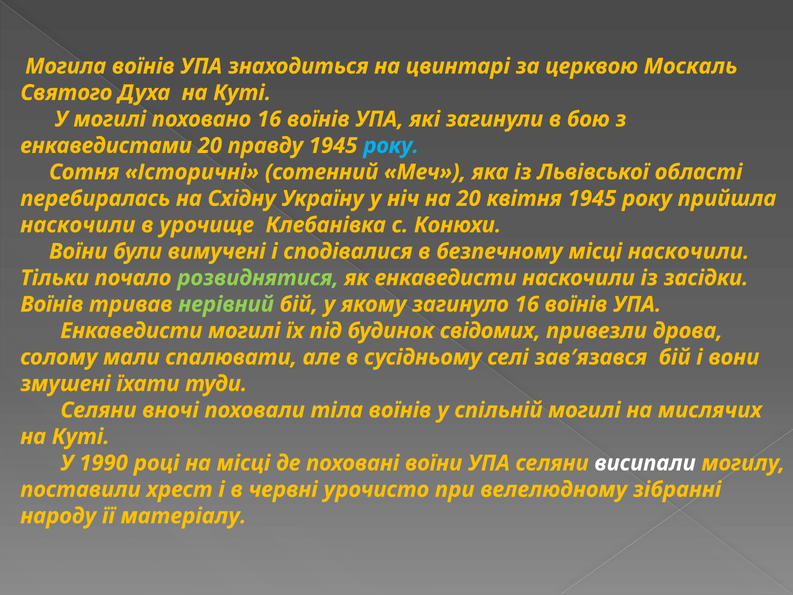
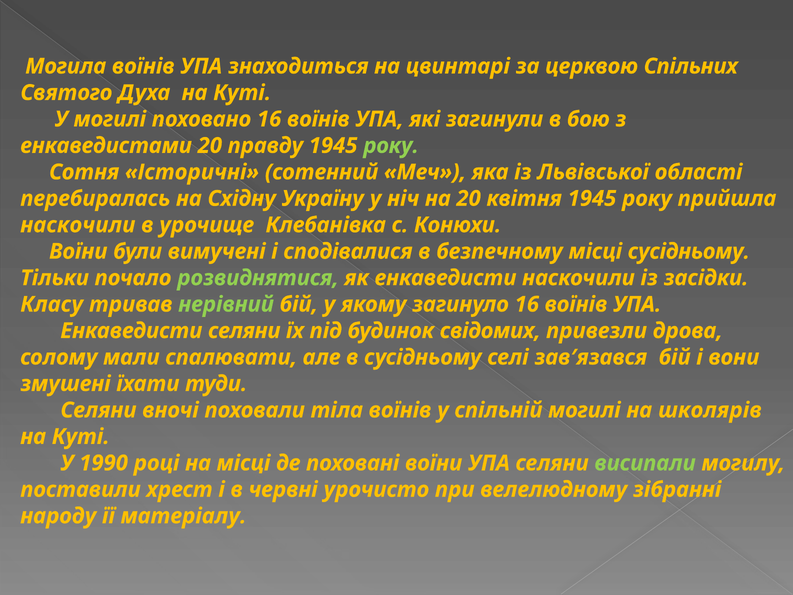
Москаль: Москаль -> Спільних
року at (391, 146) colour: light blue -> light green
місці наскочили: наскочили -> сусідньому
Воїнів at (52, 304): Воїнів -> Класу
Енкаведисти могилі: могилі -> селяни
мислячих: мислячих -> школярів
висипали colour: white -> light green
